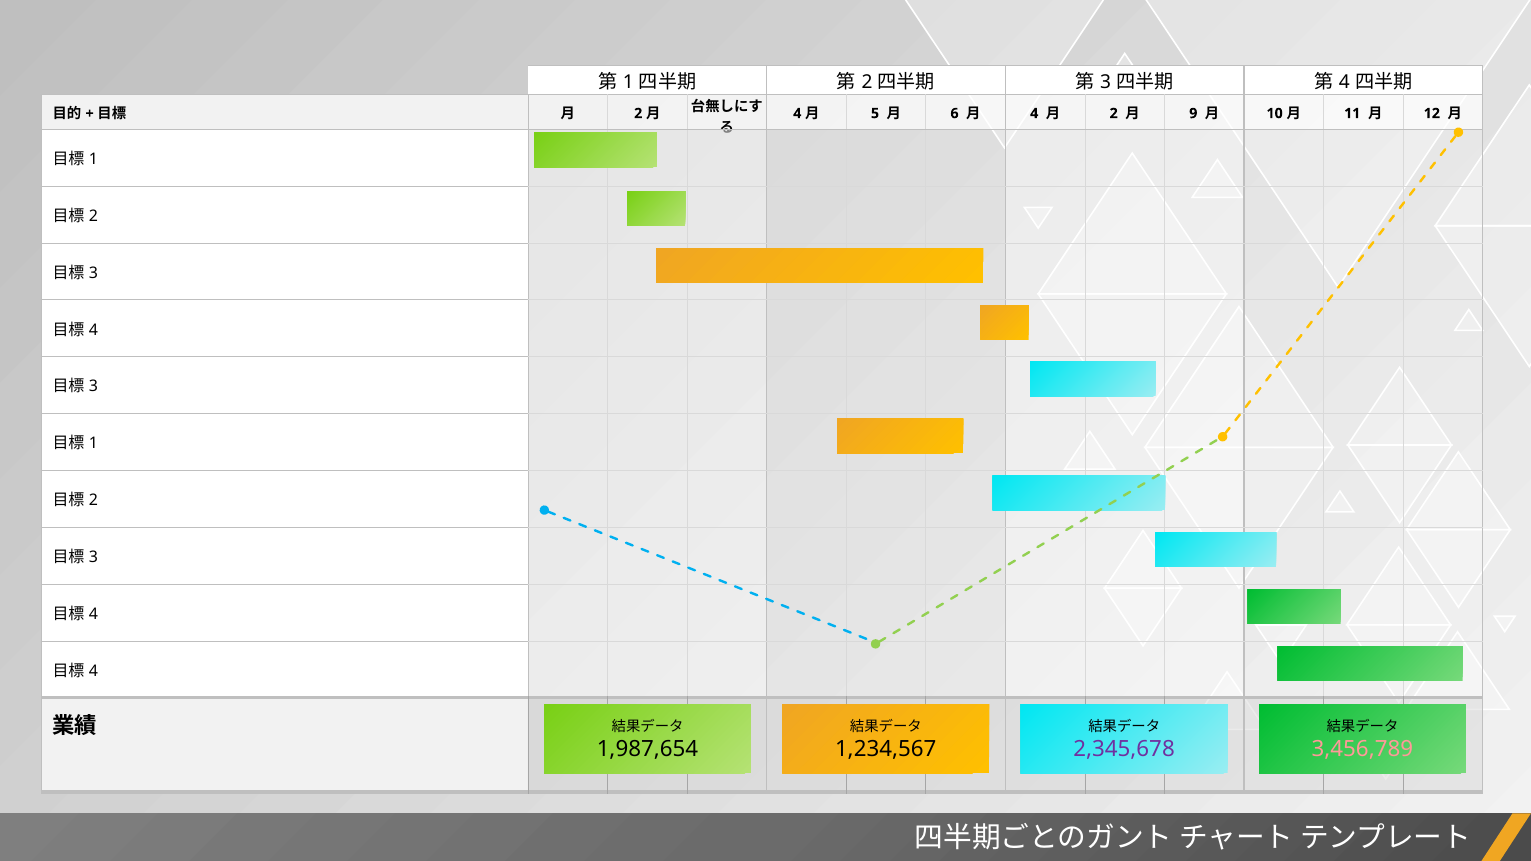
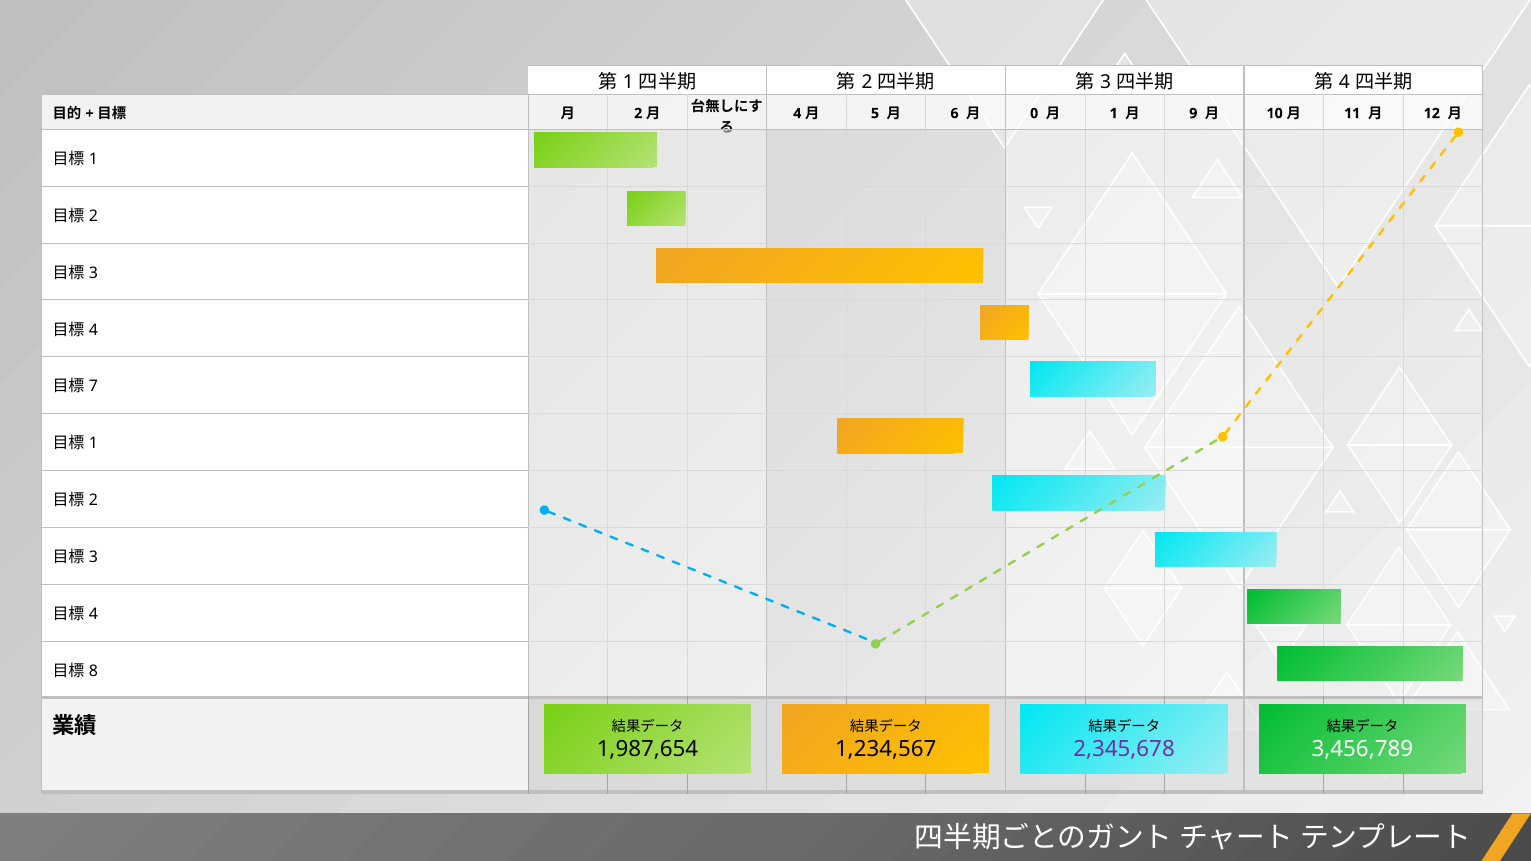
4 at (1034, 113): 4 -> 0
2 at (1114, 113): 2 -> 1
3 at (93, 387): 3 -> 7
4 at (93, 671): 4 -> 8
3,456,789 colour: pink -> white
